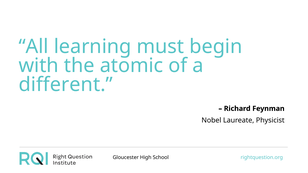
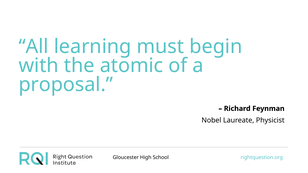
different: different -> proposal
